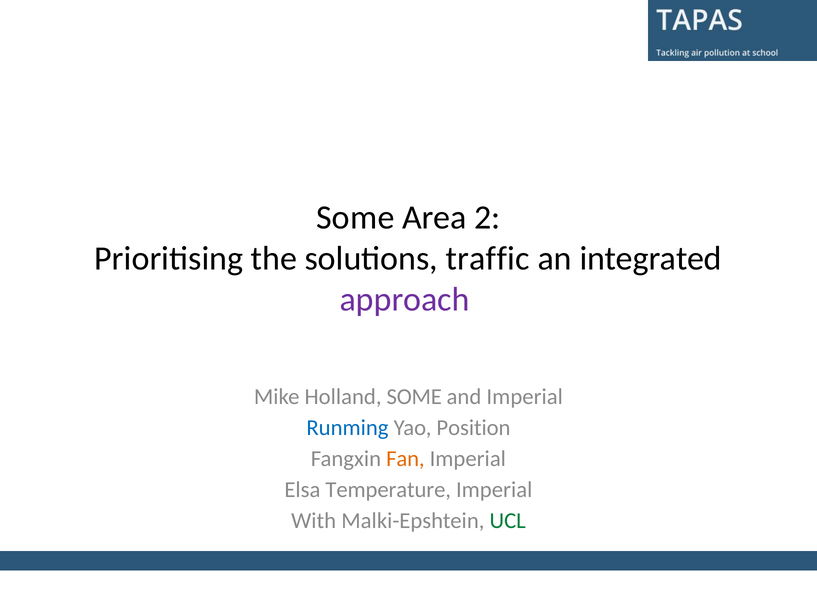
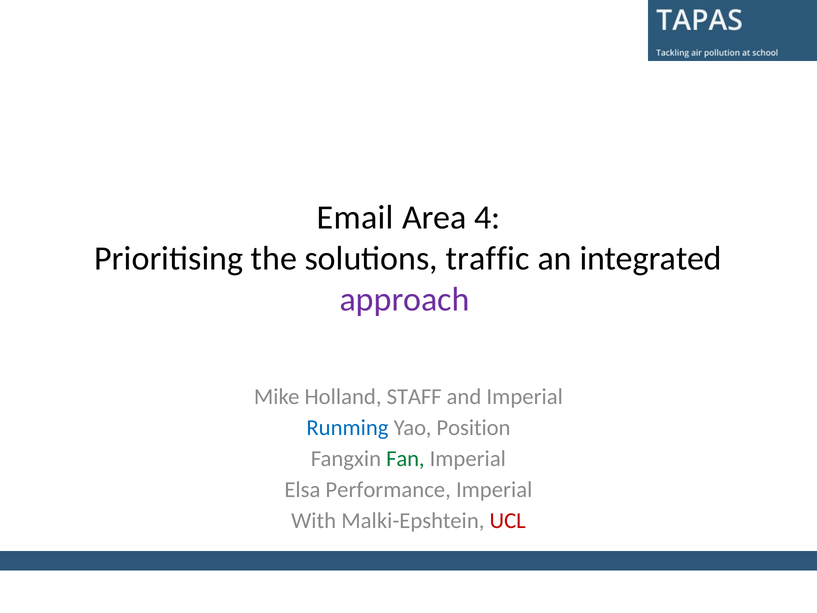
Some at (355, 218): Some -> Email
2: 2 -> 4
Holland SOME: SOME -> STAFF
Fan colour: orange -> green
Temperature: Temperature -> Performance
UCL colour: green -> red
